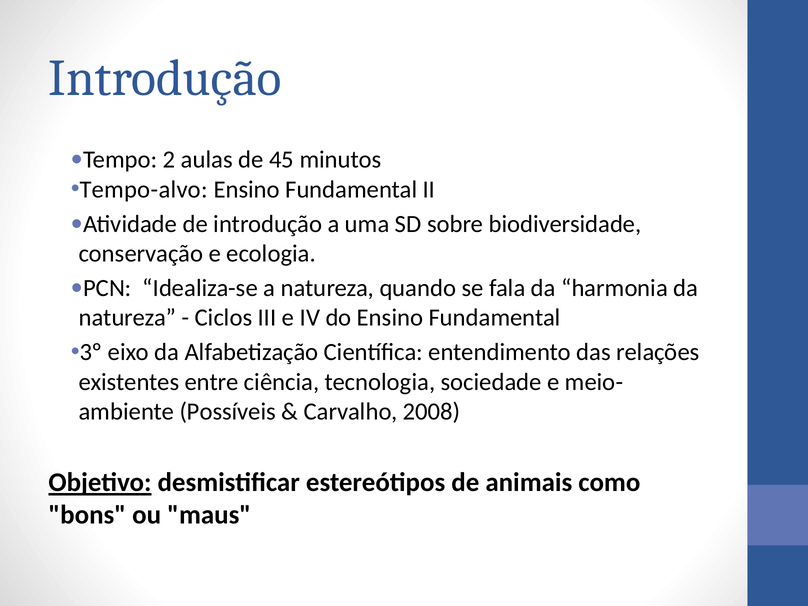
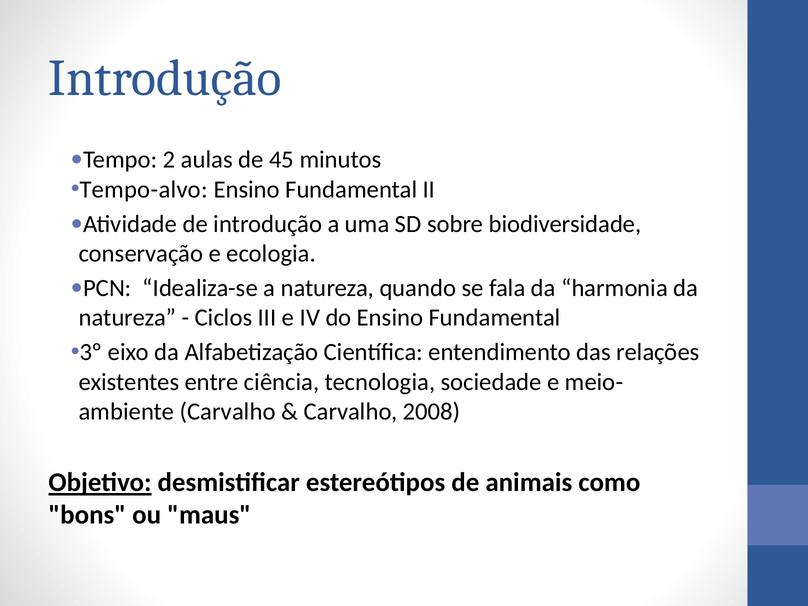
Possíveis at (228, 411): Possíveis -> Carvalho
